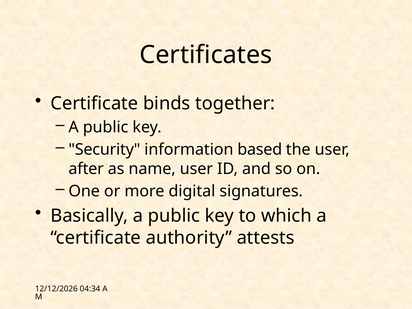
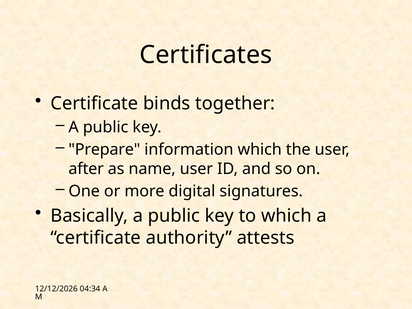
Security: Security -> Prepare
information based: based -> which
